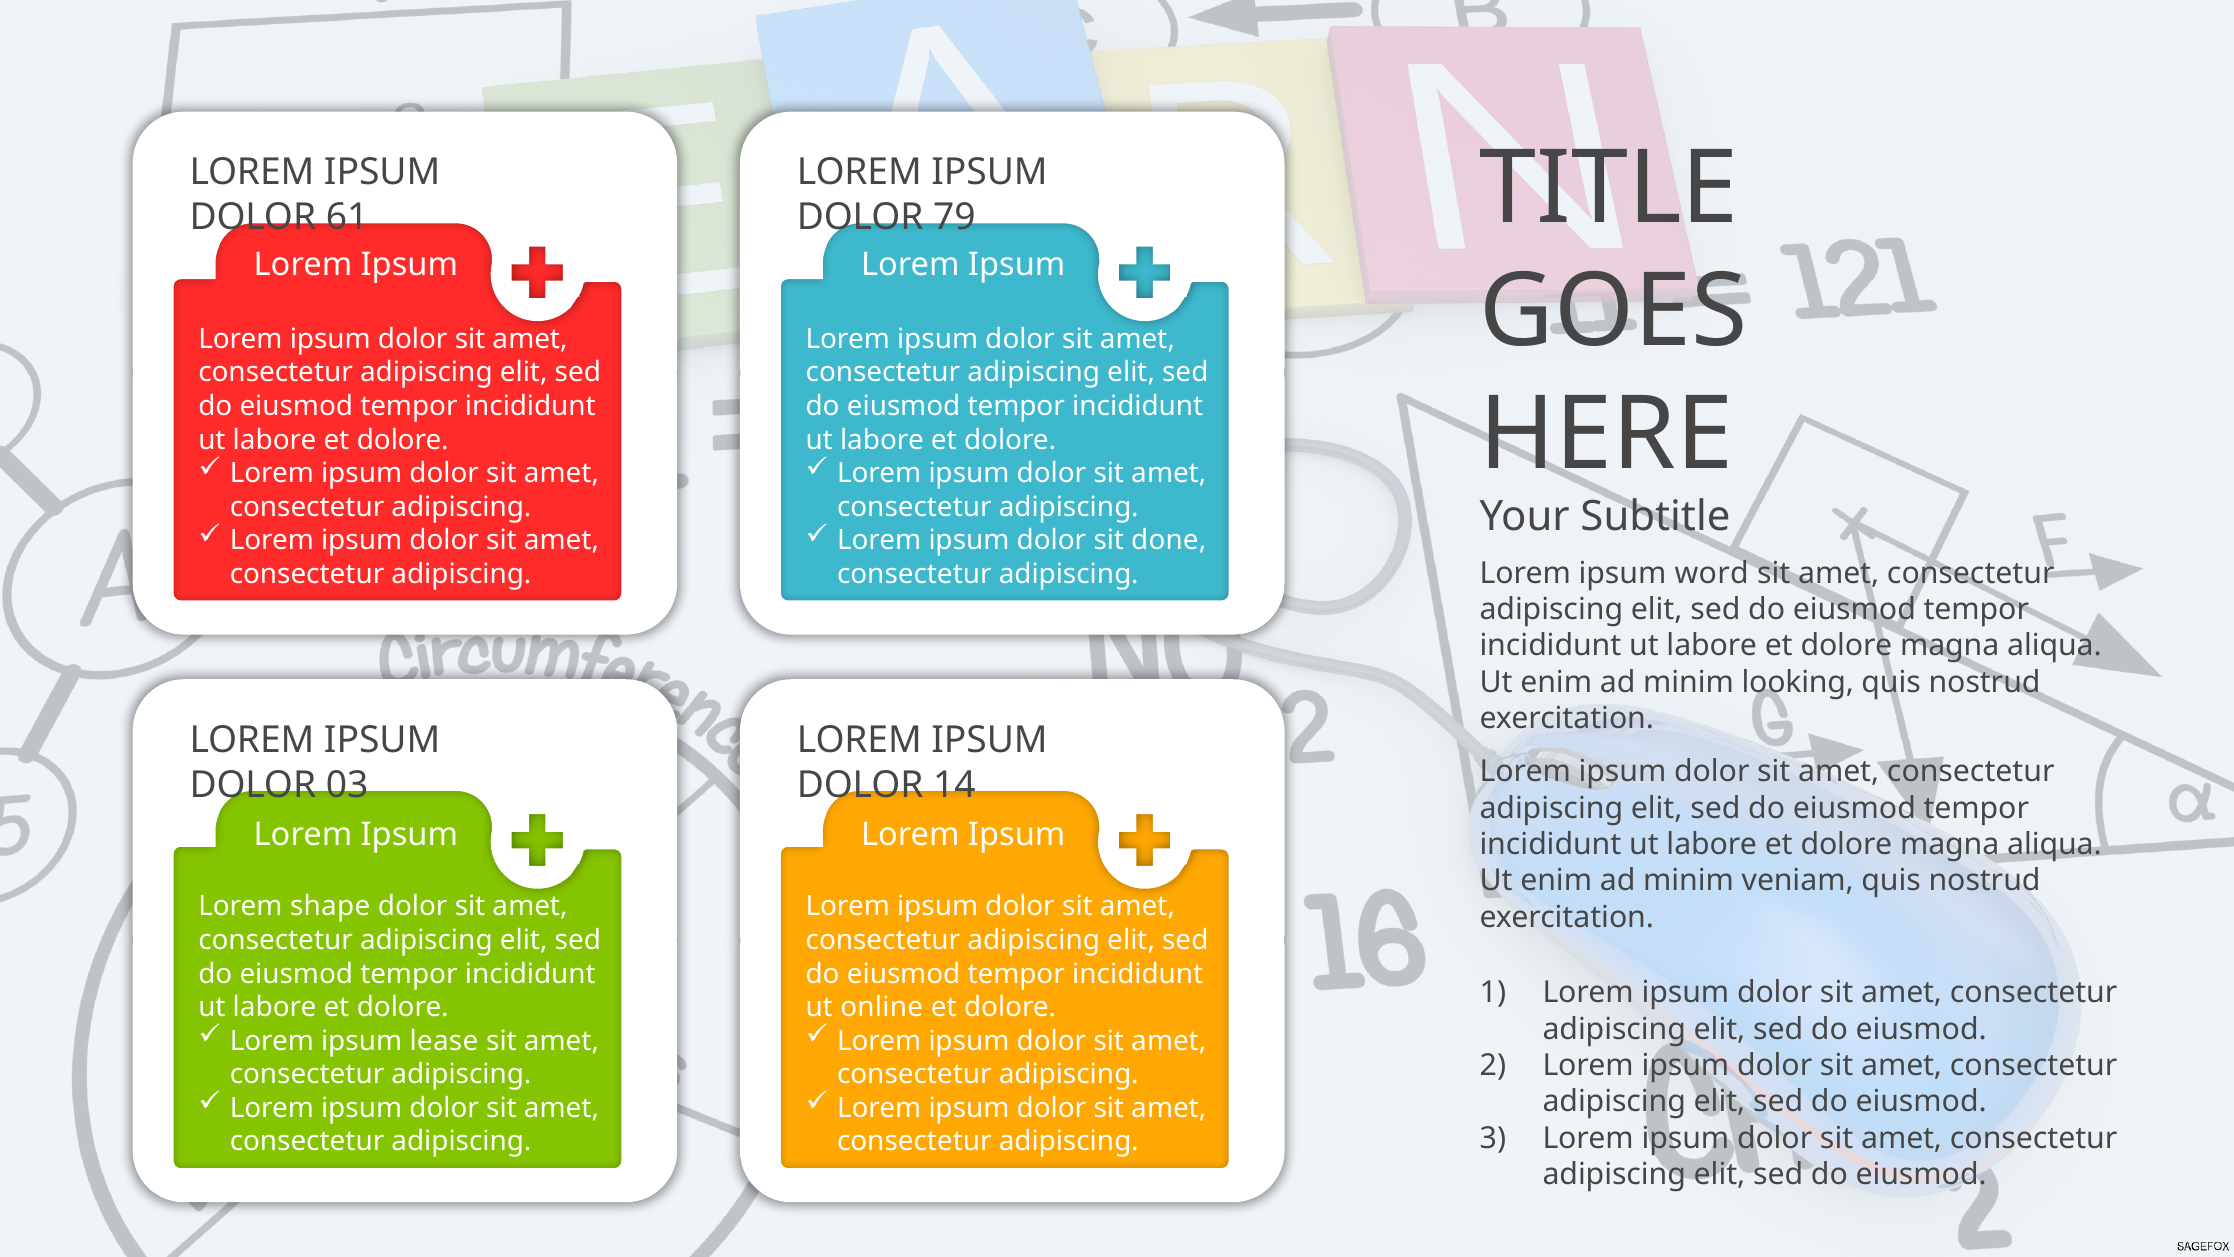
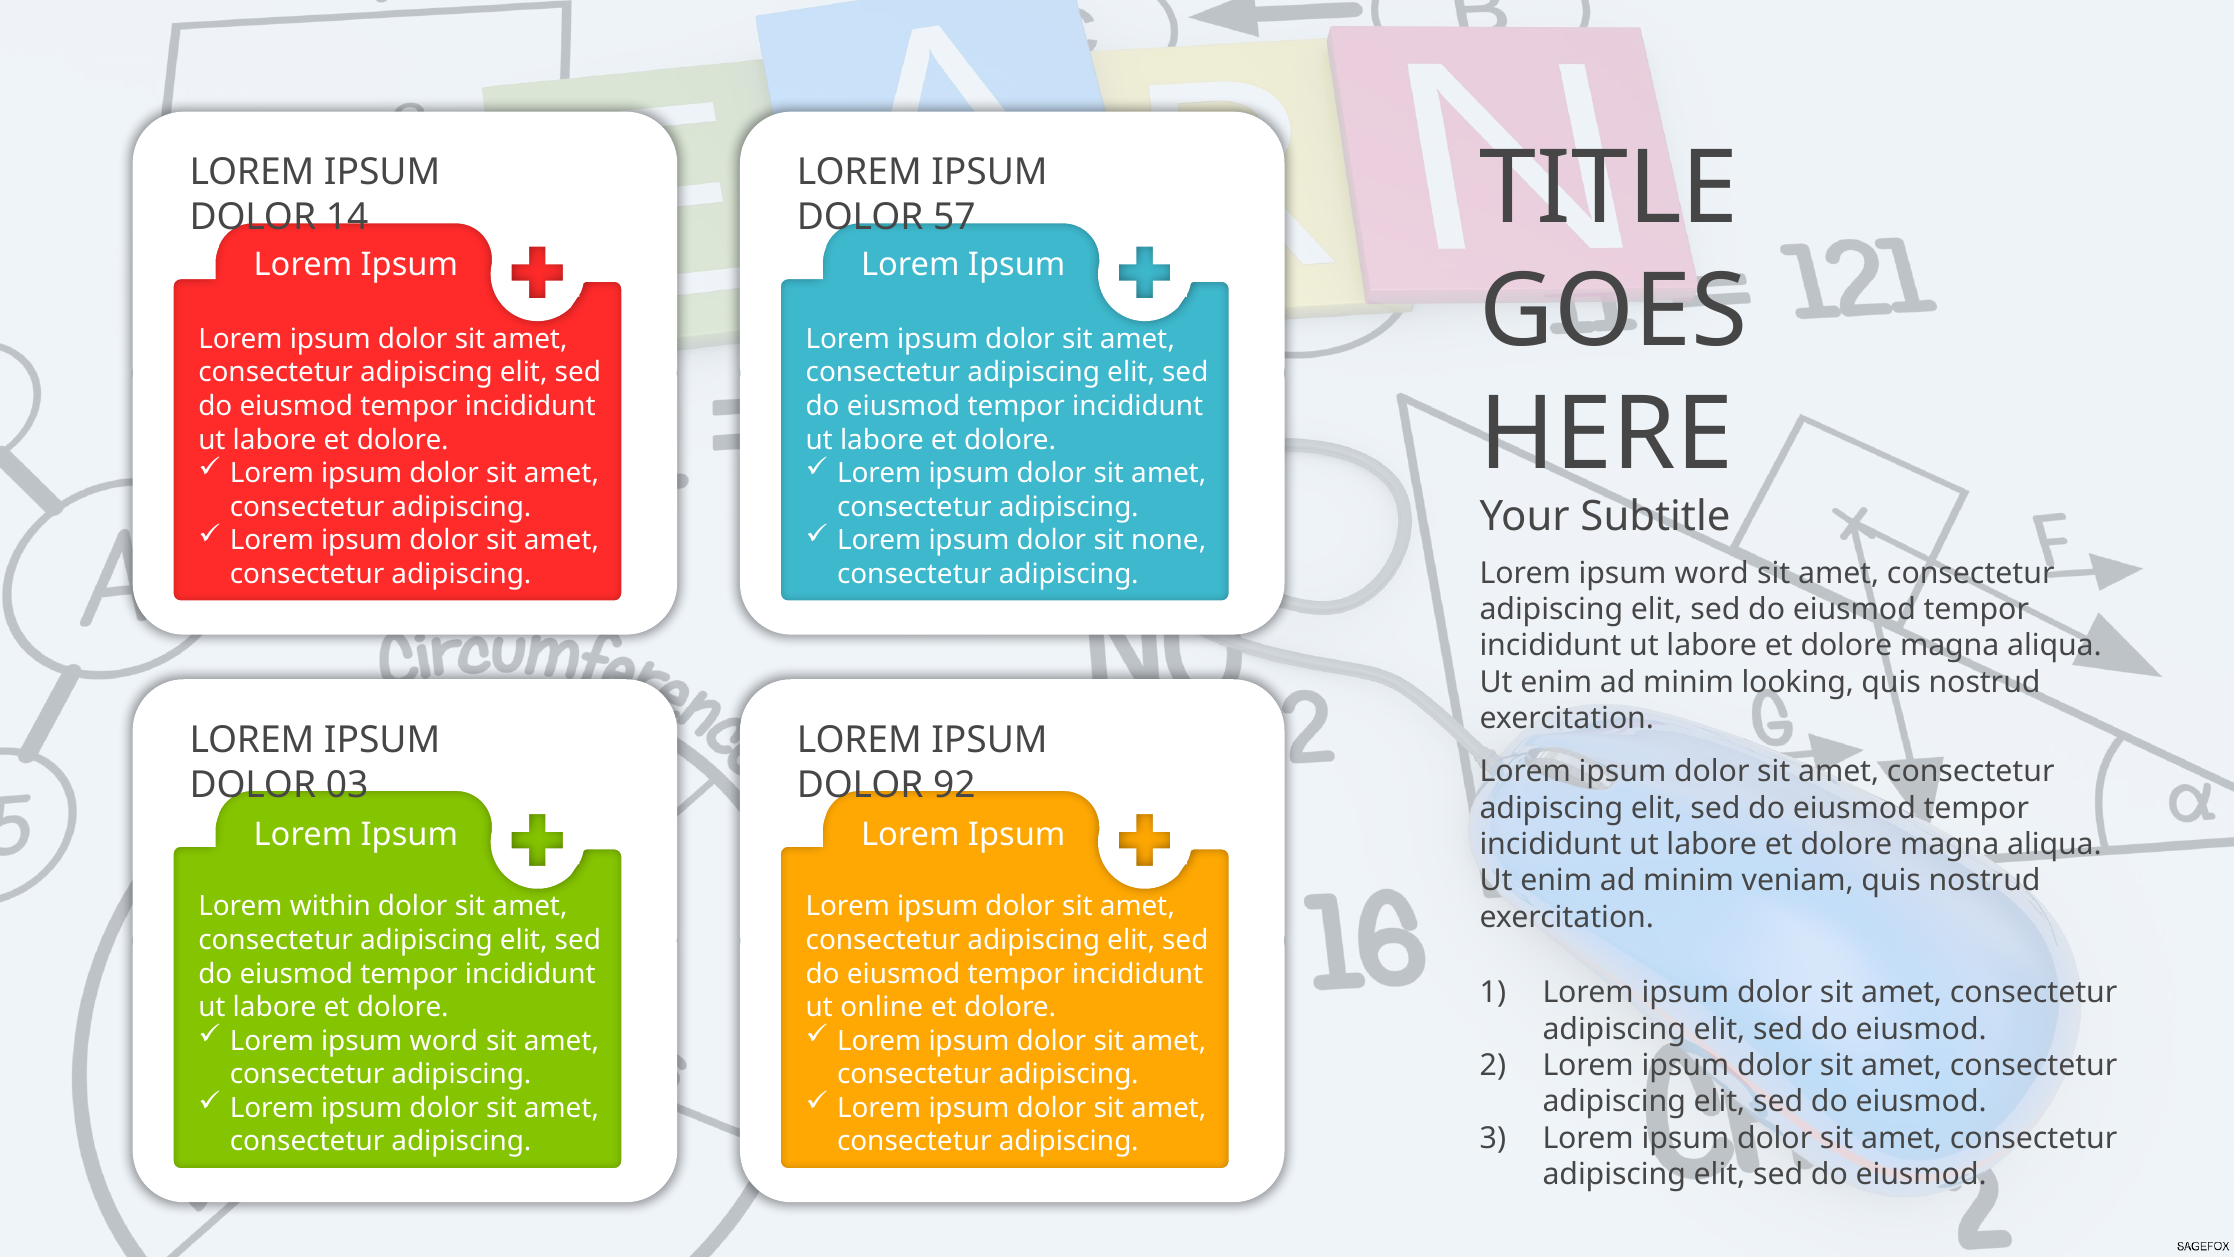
61: 61 -> 14
79: 79 -> 57
done: done -> none
14: 14 -> 92
shape: shape -> within
lease at (444, 1041): lease -> word
